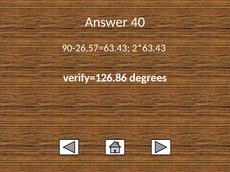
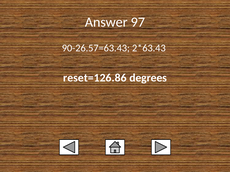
40: 40 -> 97
verify=126.86: verify=126.86 -> reset=126.86
